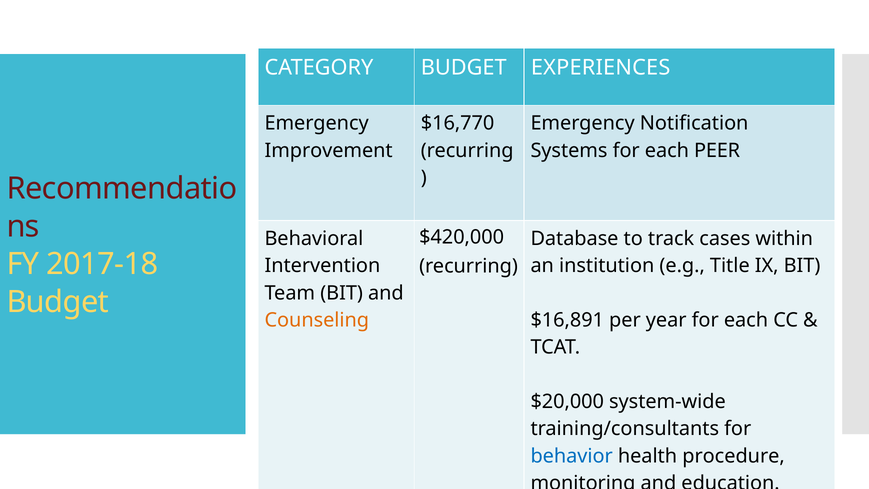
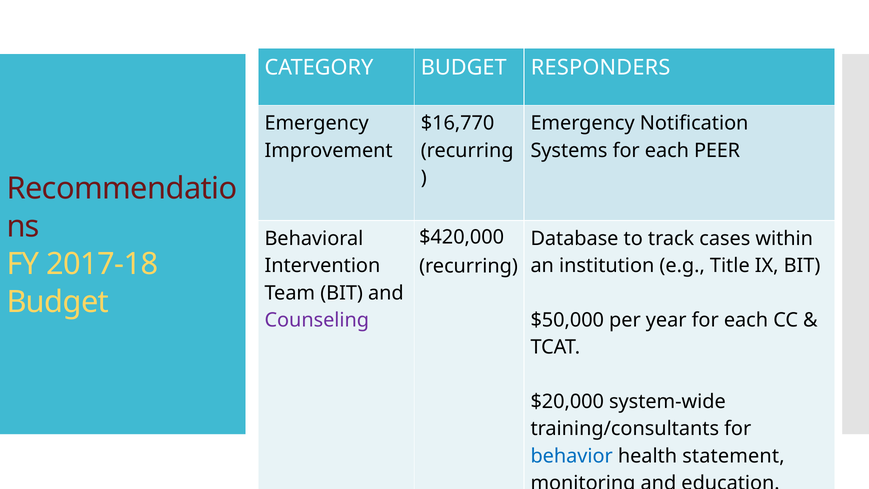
EXPERIENCES: EXPERIENCES -> RESPONDERS
Counseling colour: orange -> purple
$16,891: $16,891 -> $50,000
procedure: procedure -> statement
